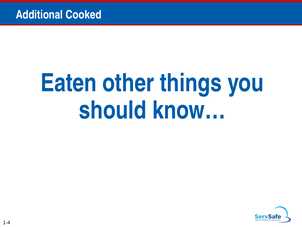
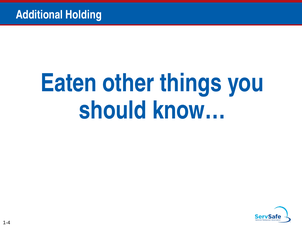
Cooked: Cooked -> Holding
